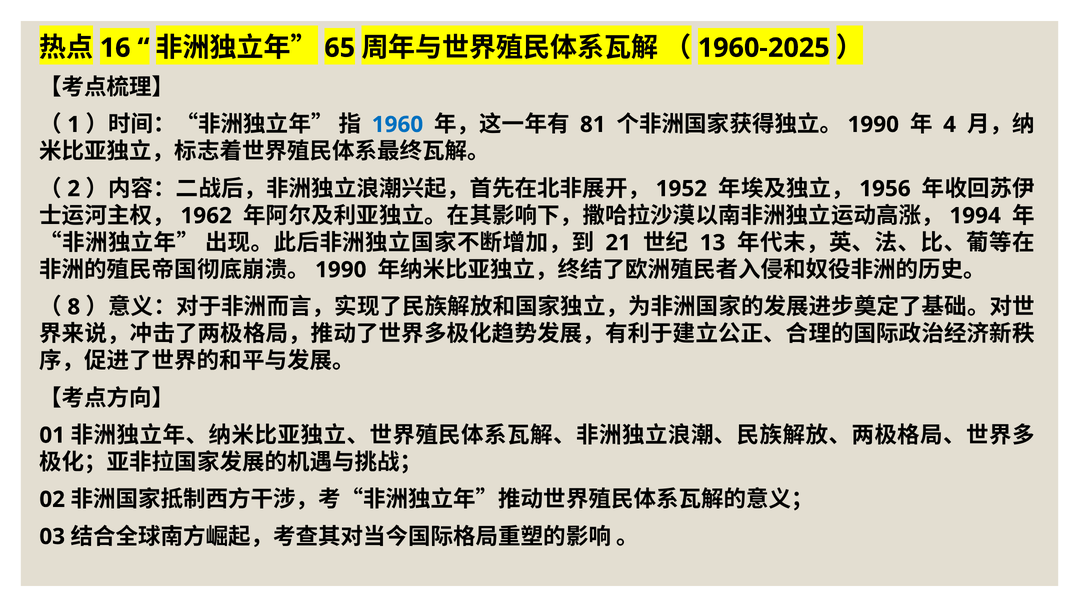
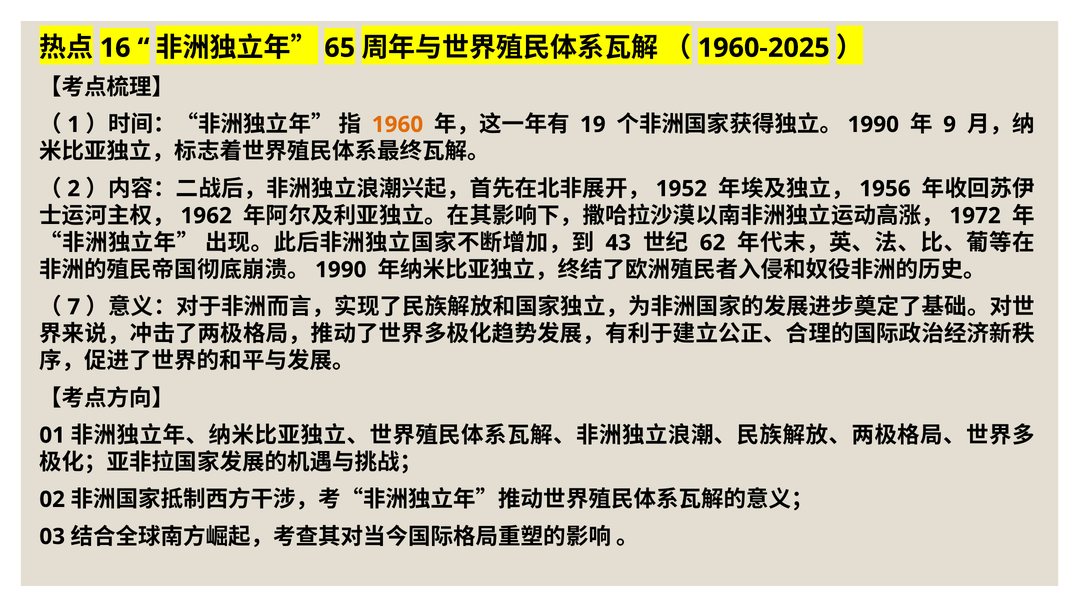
1960 colour: blue -> orange
81: 81 -> 19
4: 4 -> 9
1994: 1994 -> 1972
21: 21 -> 43
13: 13 -> 62
8: 8 -> 7
